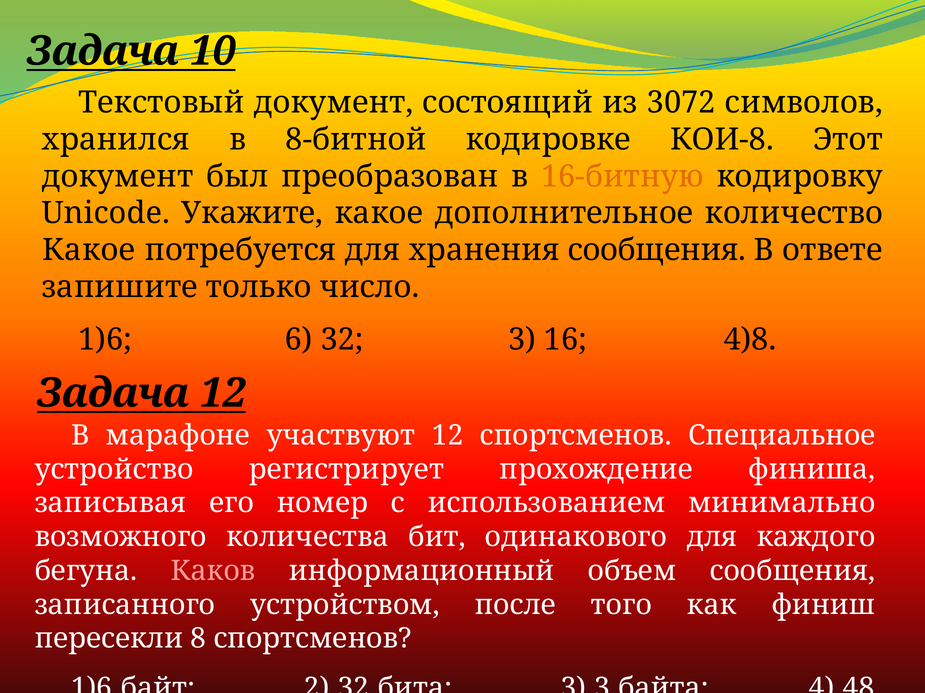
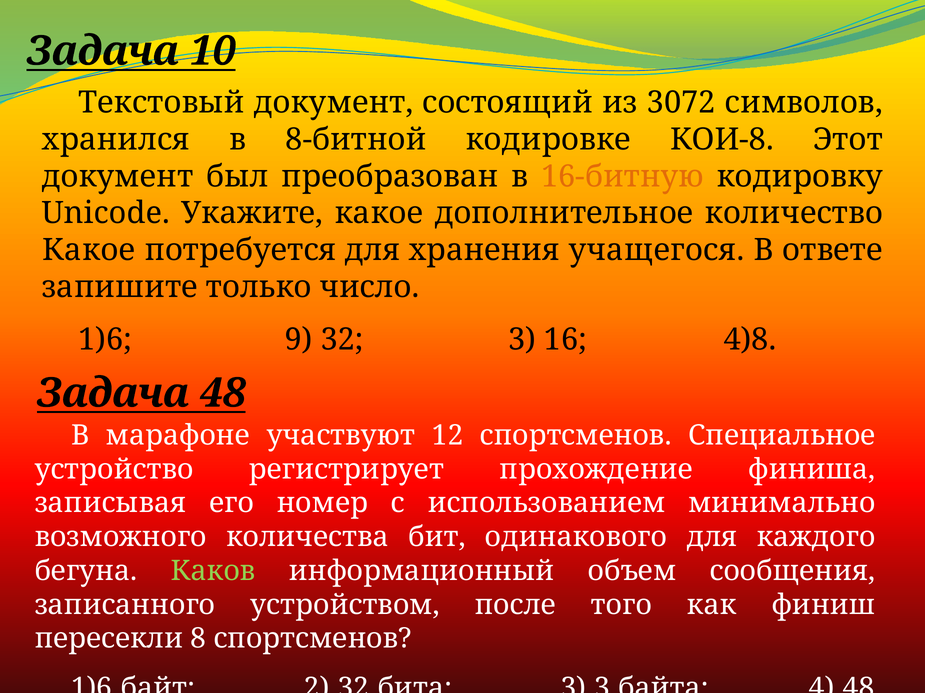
хранения сообщения: сообщения -> учащегося
6: 6 -> 9
Задача 12: 12 -> 48
Каков colour: pink -> light green
